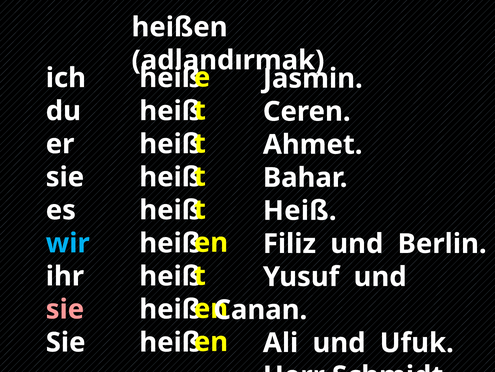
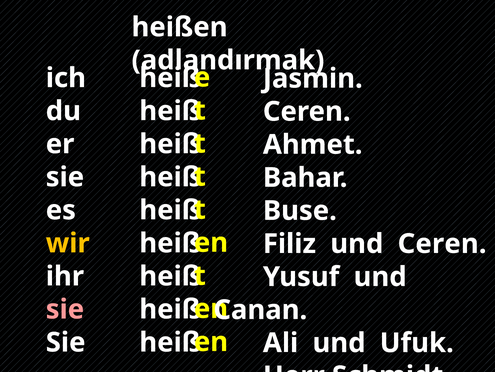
Heiß at (300, 210): Heiß -> Buse
wir colour: light blue -> yellow
und Berlin: Berlin -> Ceren
